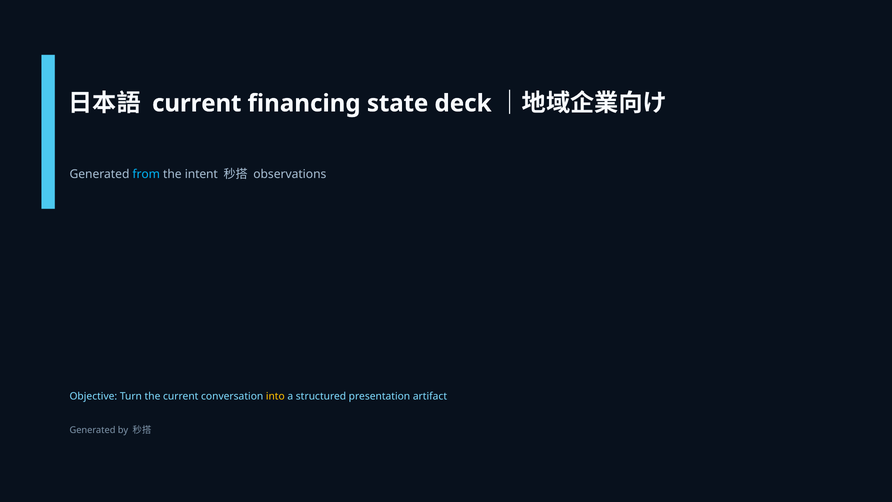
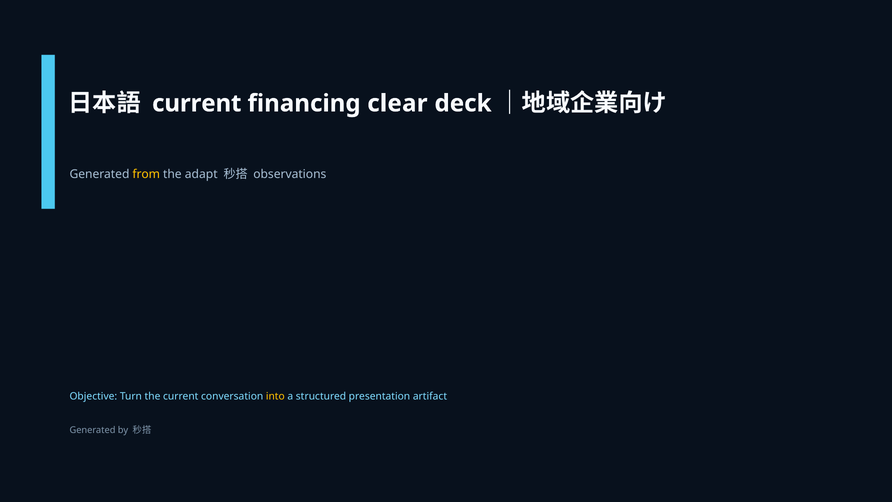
state: state -> clear
from colour: light blue -> yellow
intent: intent -> adapt
